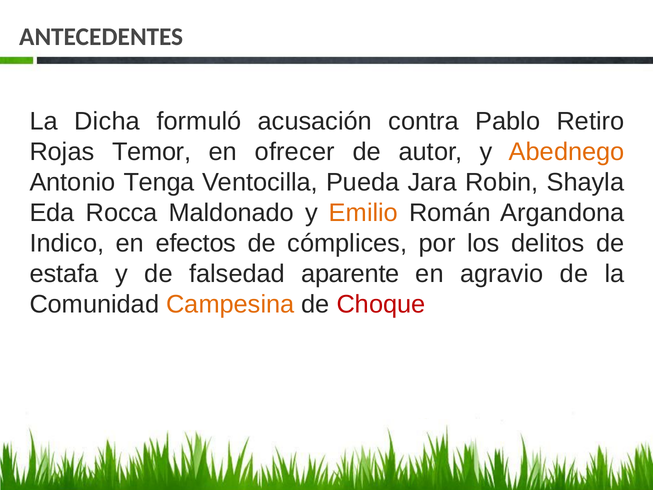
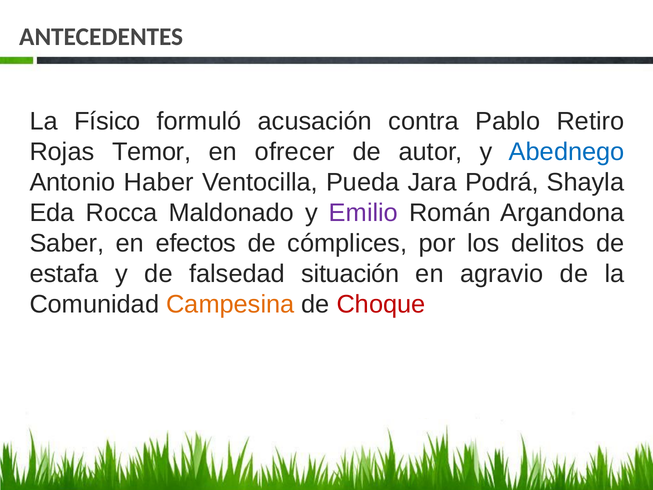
Dicha: Dicha -> Físico
Abednego colour: orange -> blue
Tenga: Tenga -> Haber
Robin: Robin -> Podrá
Emilio colour: orange -> purple
Indico: Indico -> Saber
aparente: aparente -> situación
